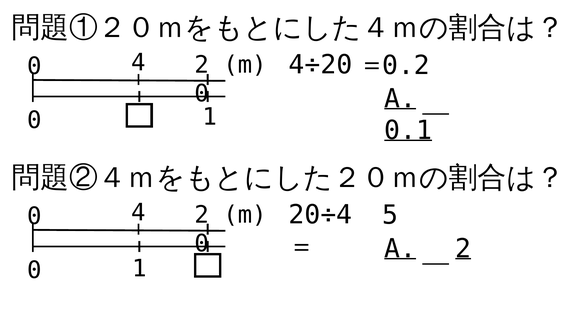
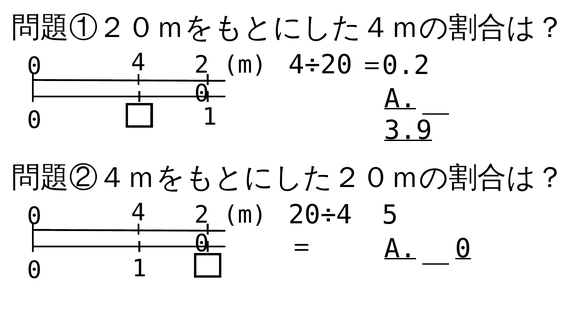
0.1: 0.1 -> 3.9
A 2: 2 -> 0
